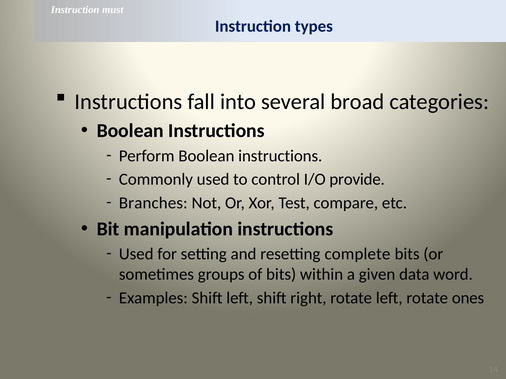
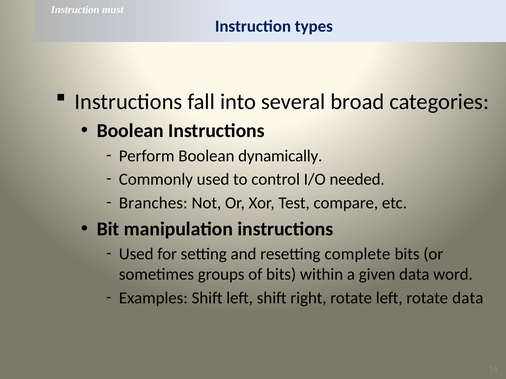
Perform Boolean instructions: instructions -> dynamically
provide: provide -> needed
rotate ones: ones -> data
